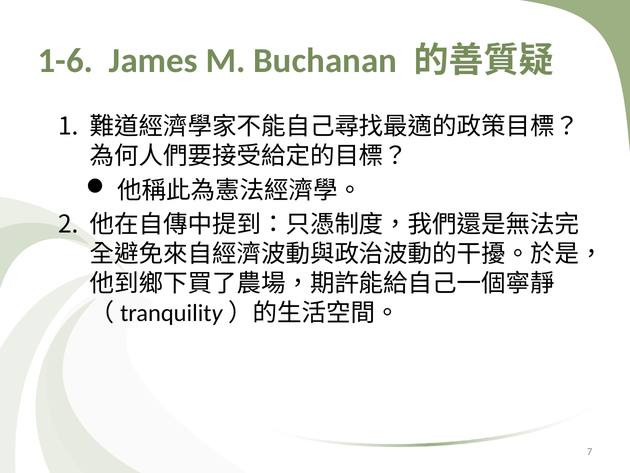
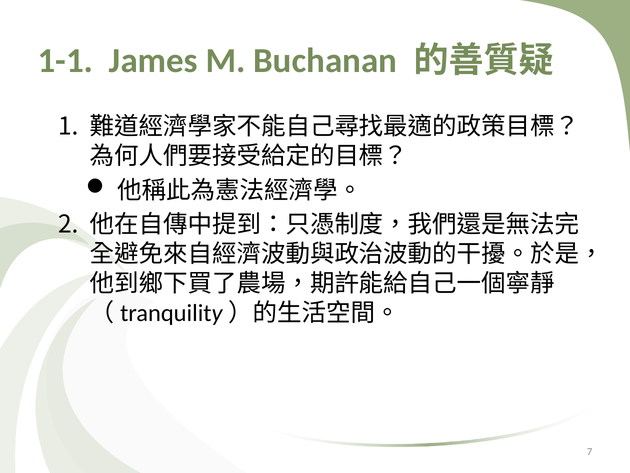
1-6: 1-6 -> 1-1
